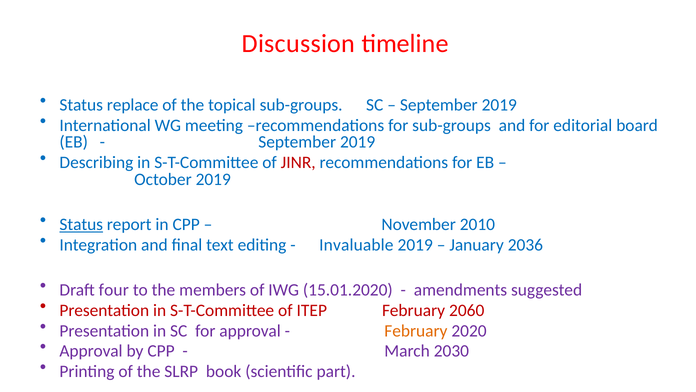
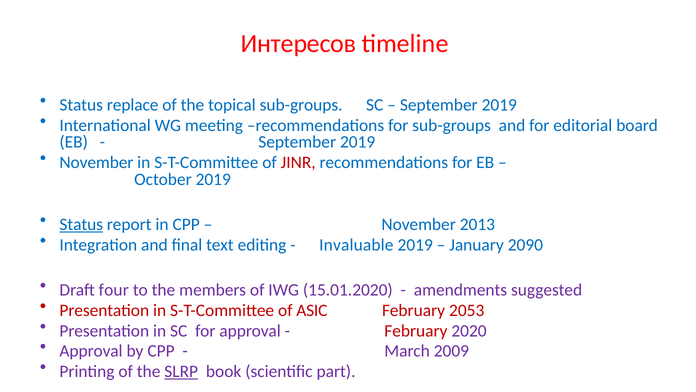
Discussion: Discussion -> Интересов
Describing at (96, 162): Describing -> November
2010: 2010 -> 2013
2036: 2036 -> 2090
ITEP: ITEP -> ASIC
2060: 2060 -> 2053
February at (416, 330) colour: orange -> red
2030: 2030 -> 2009
SLRP underline: none -> present
